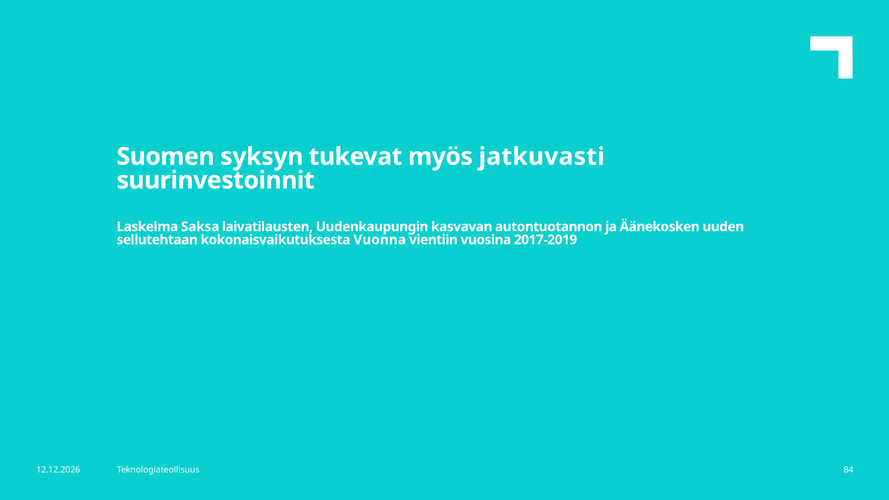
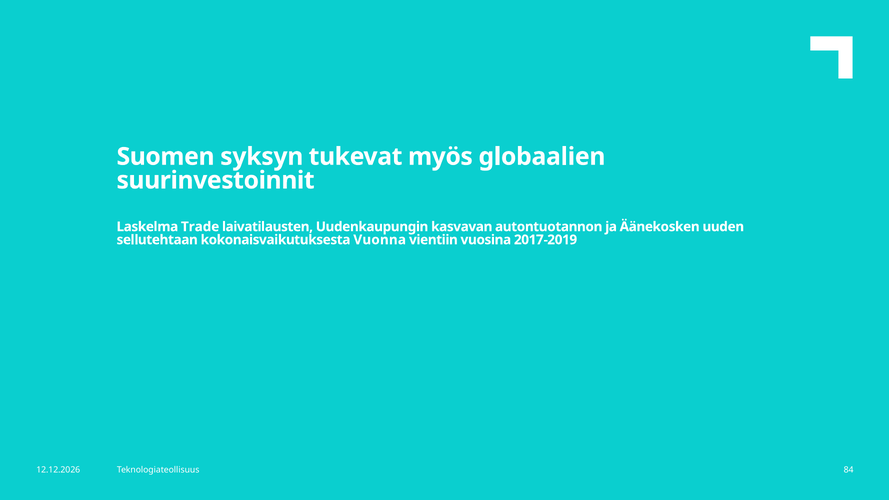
jatkuvasti: jatkuvasti -> globaalien
Saksa: Saksa -> Trade
